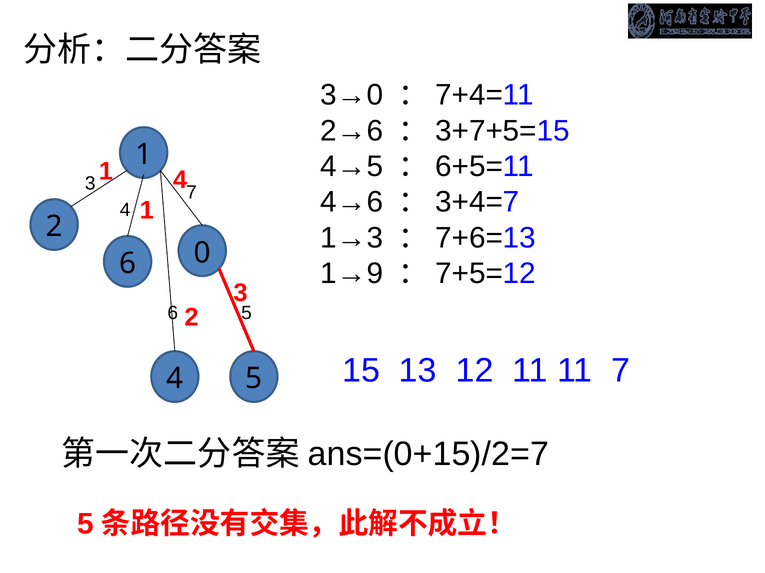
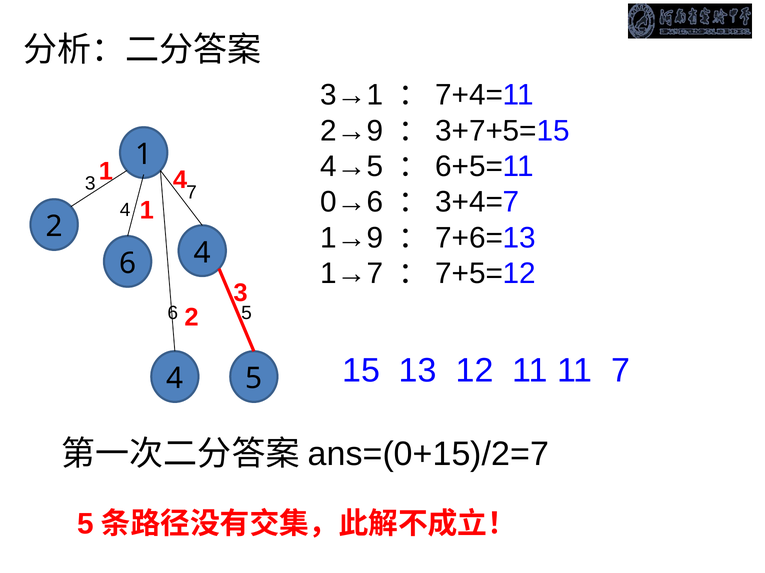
3→0: 3→0 -> 3→1
2→6: 2→6 -> 2→9
4→6: 4→6 -> 0→6
1→3: 1→3 -> 1→9
6 0: 0 -> 4
1→9: 1→9 -> 1→7
